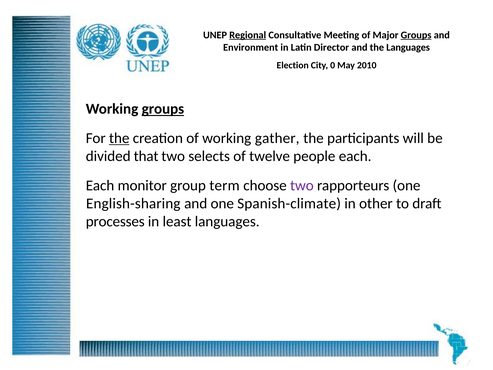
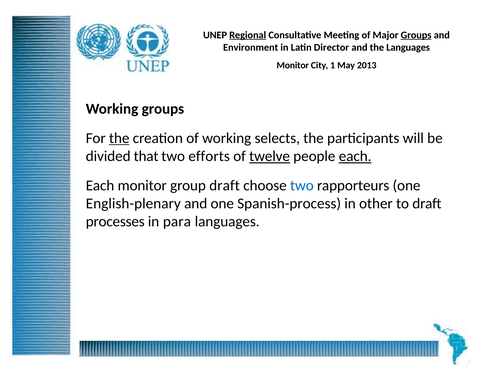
Election at (293, 65): Election -> Monitor
0: 0 -> 1
2010: 2010 -> 2013
groups at (163, 109) underline: present -> none
gather: gather -> selects
selects: selects -> efforts
twelve underline: none -> present
each at (355, 156) underline: none -> present
group term: term -> draft
two at (302, 185) colour: purple -> blue
English-sharing: English-sharing -> English-plenary
Spanish-climate: Spanish-climate -> Spanish-process
least: least -> para
